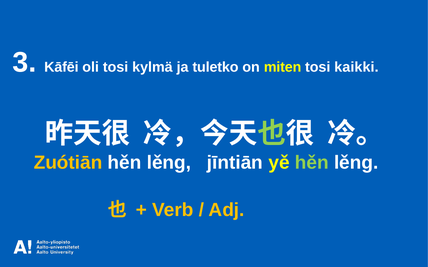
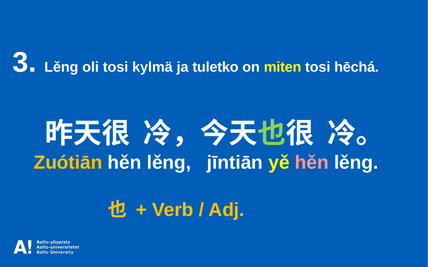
3 Kāfēi: Kāfēi -> Lěng
kaikki: kaikki -> hēchá
hěn at (312, 163) colour: light green -> pink
